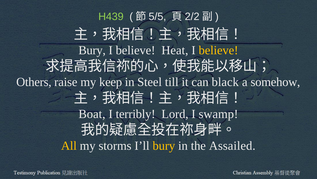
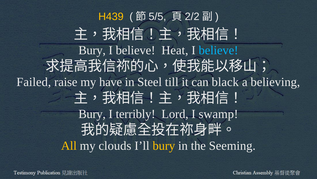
H439 colour: light green -> yellow
believe at (218, 50) colour: yellow -> light blue
Others: Others -> Failed
keep: keep -> have
somehow: somehow -> believing
Boat at (92, 113): Boat -> Bury
storms: storms -> clouds
Assailed: Assailed -> Seeming
